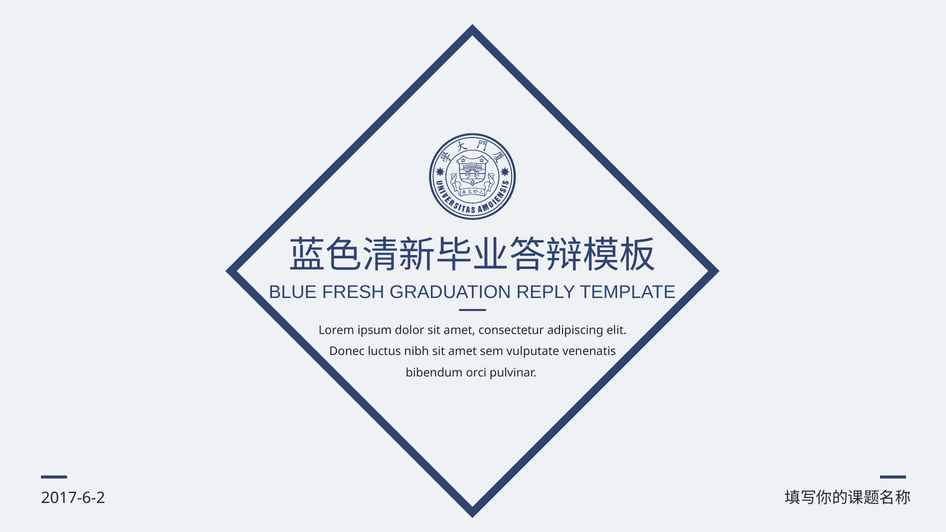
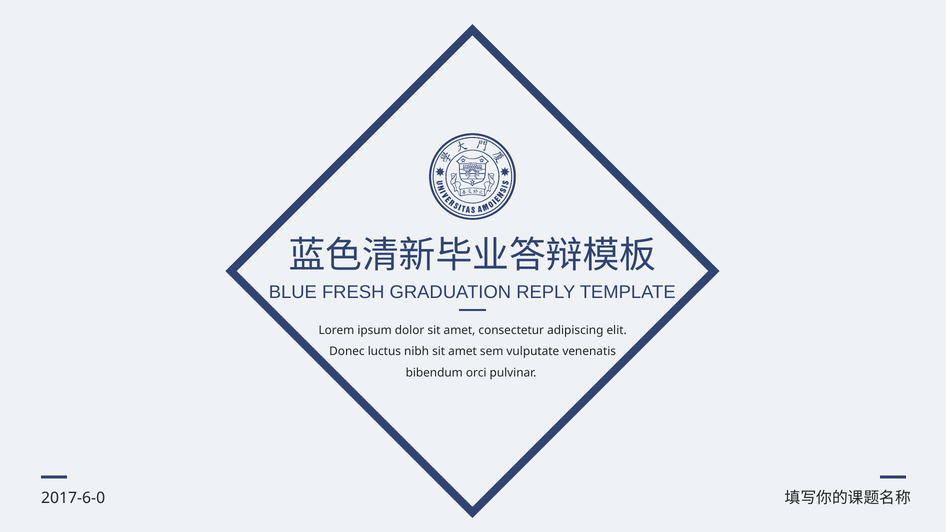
2017-6-2: 2017-6-2 -> 2017-6-0
